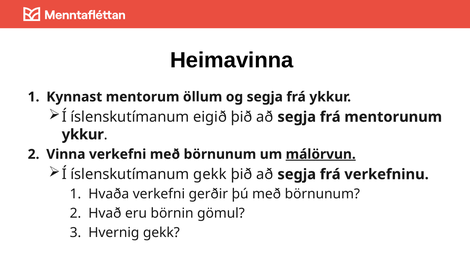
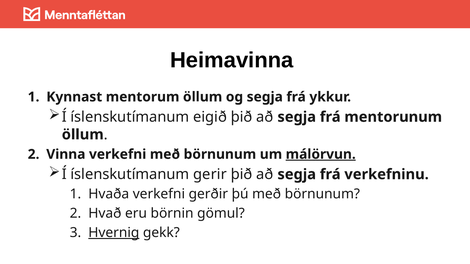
ykkur at (83, 135): ykkur -> öllum
íslenskutímanum gekk: gekk -> gerir
Hvernig underline: none -> present
